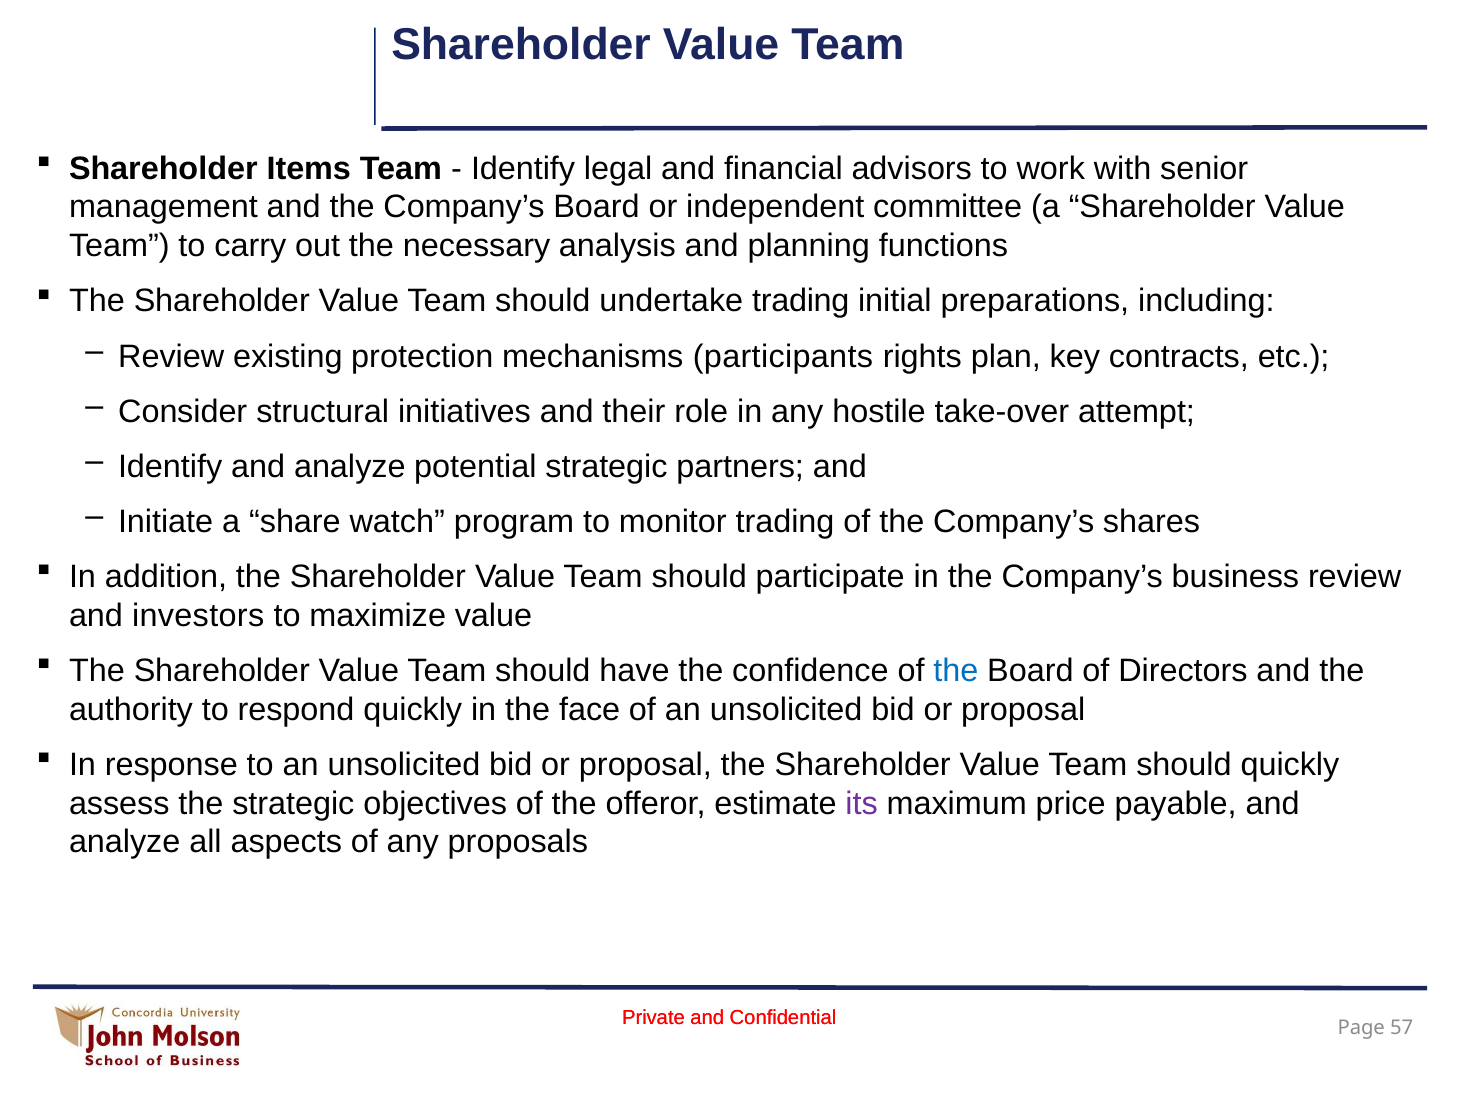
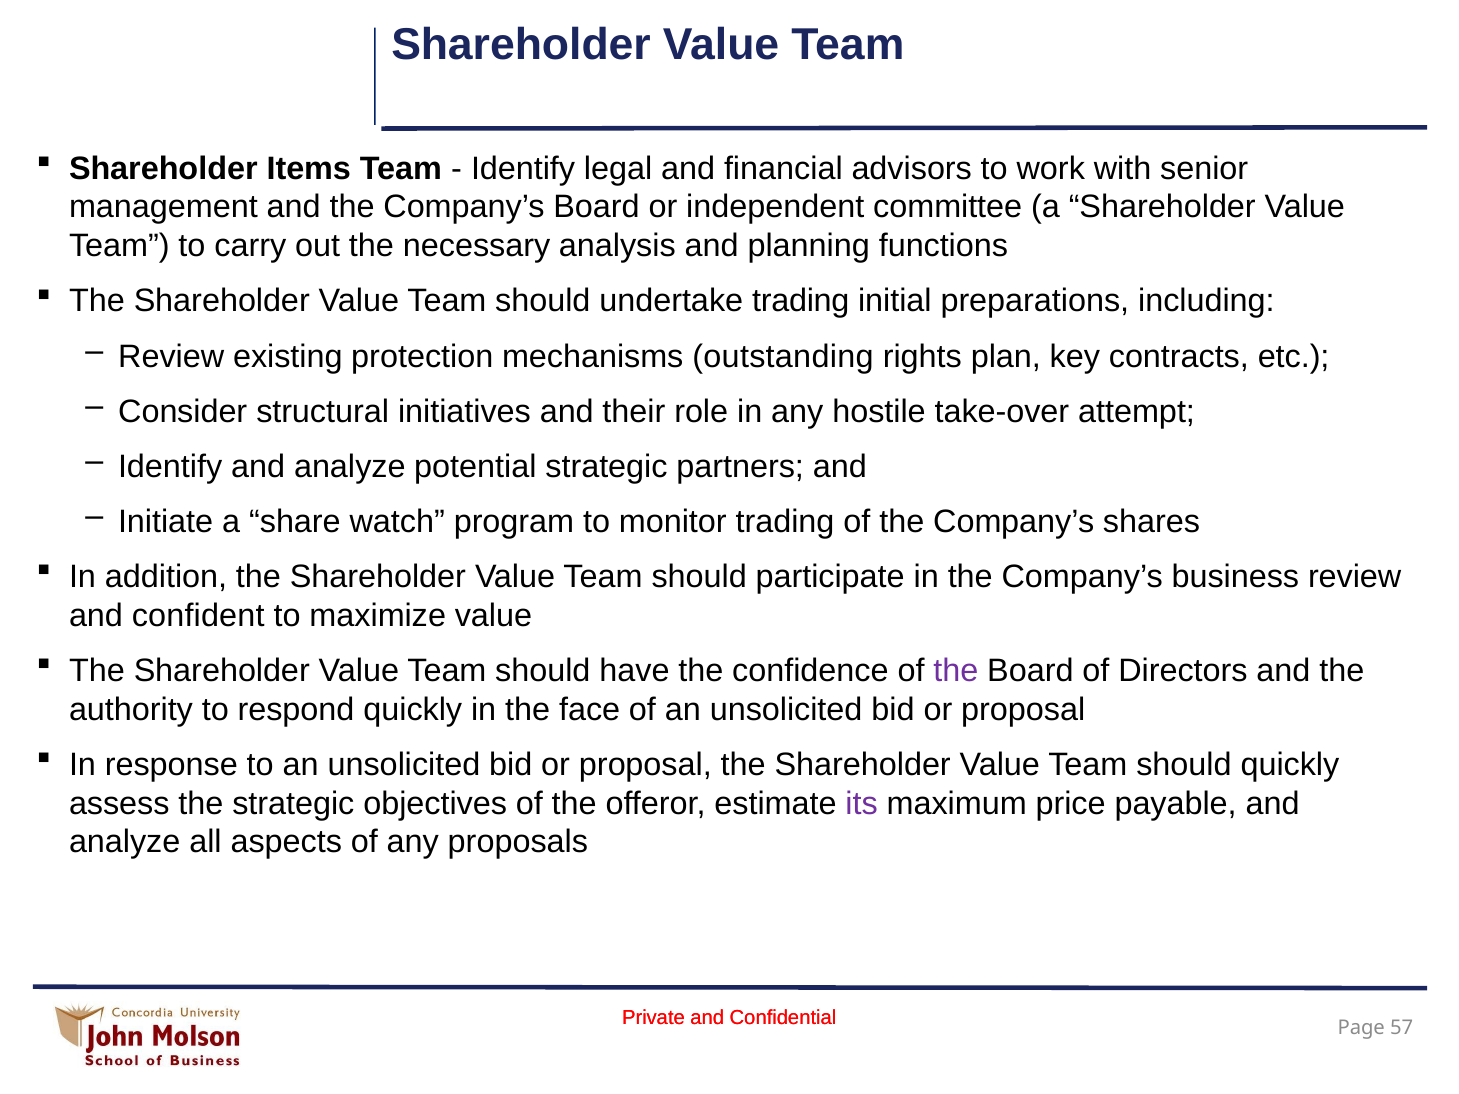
participants: participants -> outstanding
investors: investors -> confident
the at (956, 671) colour: blue -> purple
